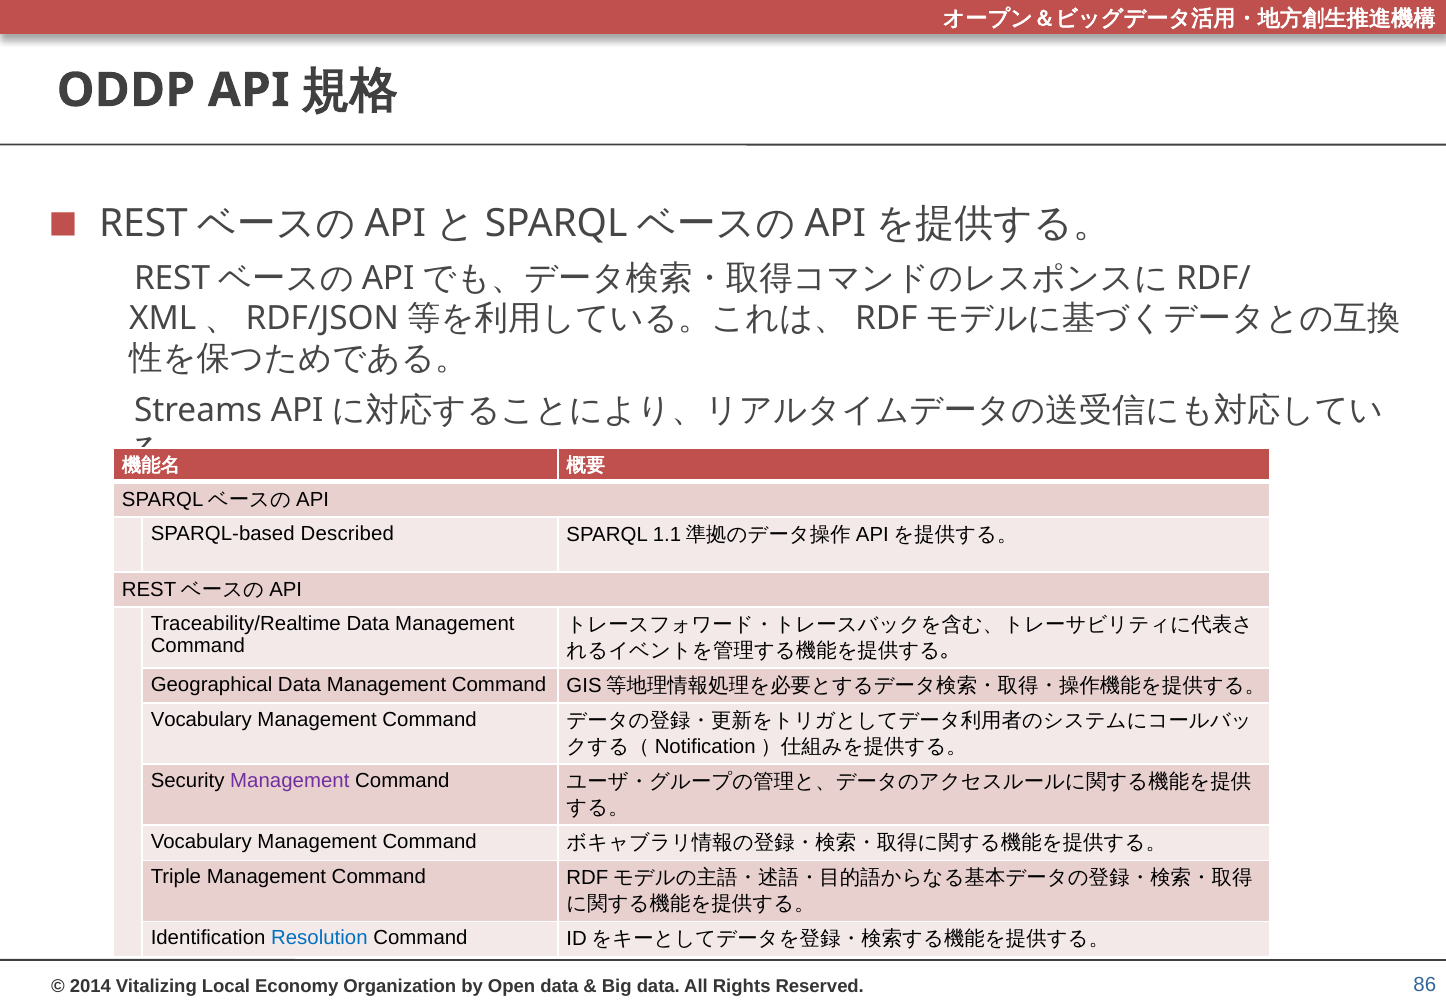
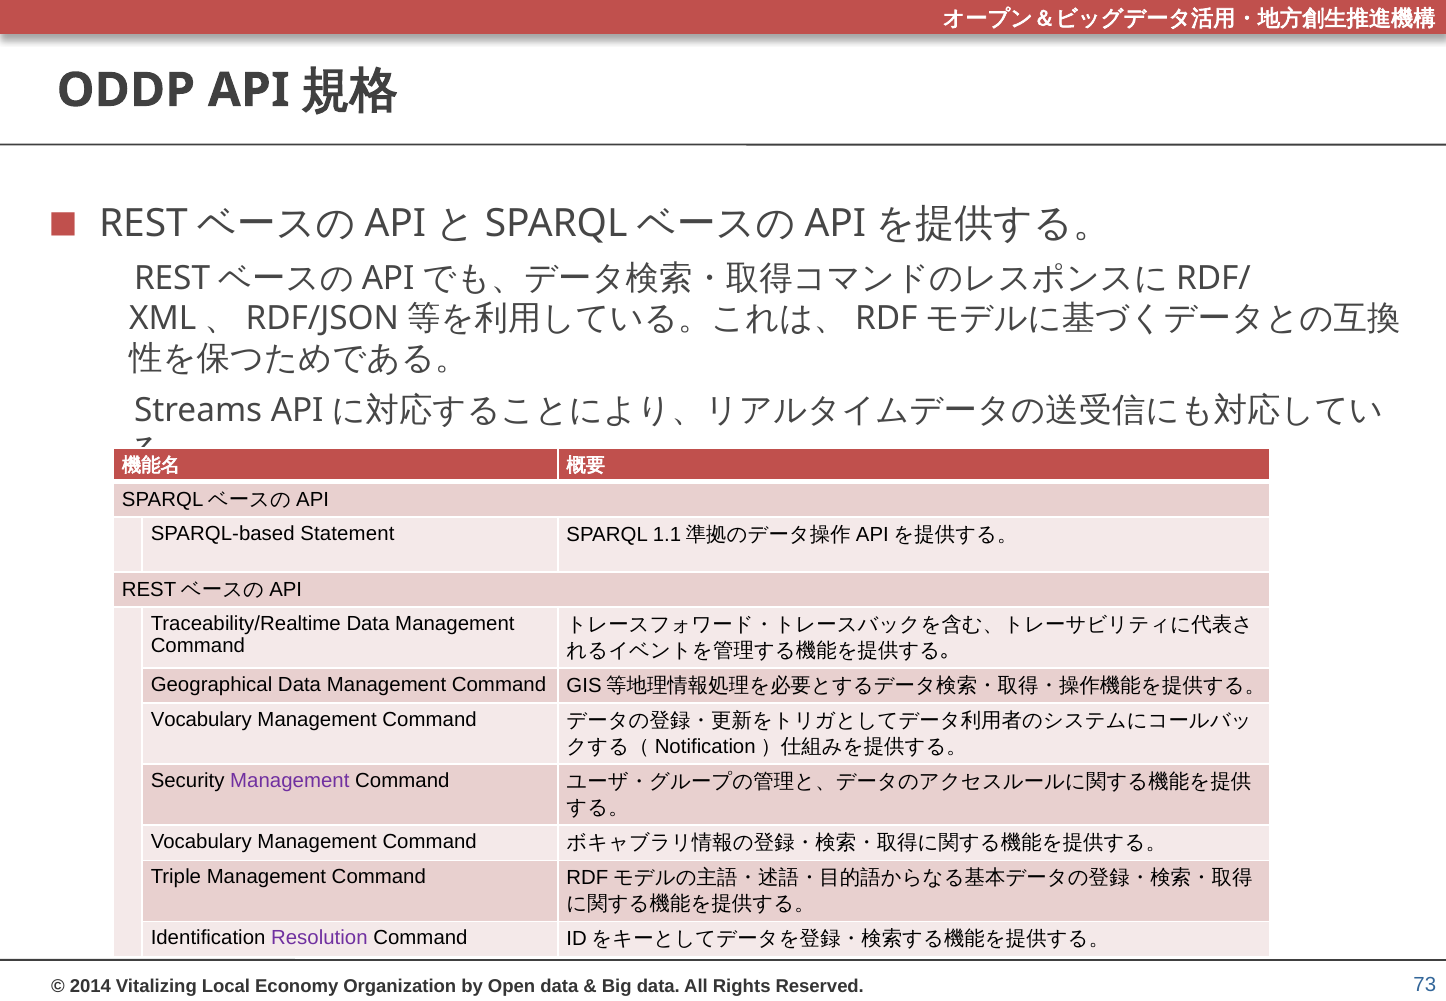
Described: Described -> Statement
Resolution colour: blue -> purple
86: 86 -> 73
